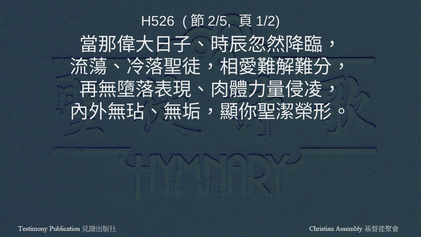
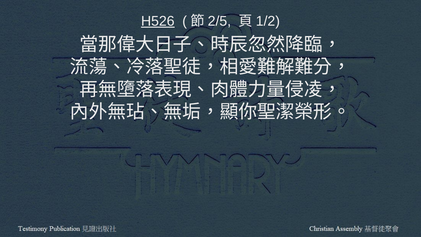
H526 underline: none -> present
